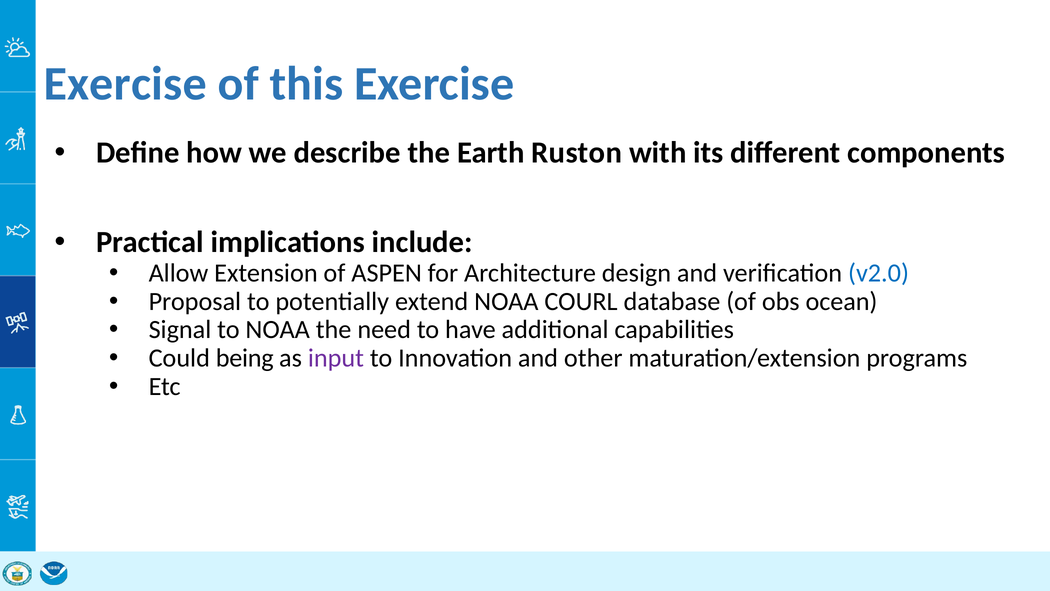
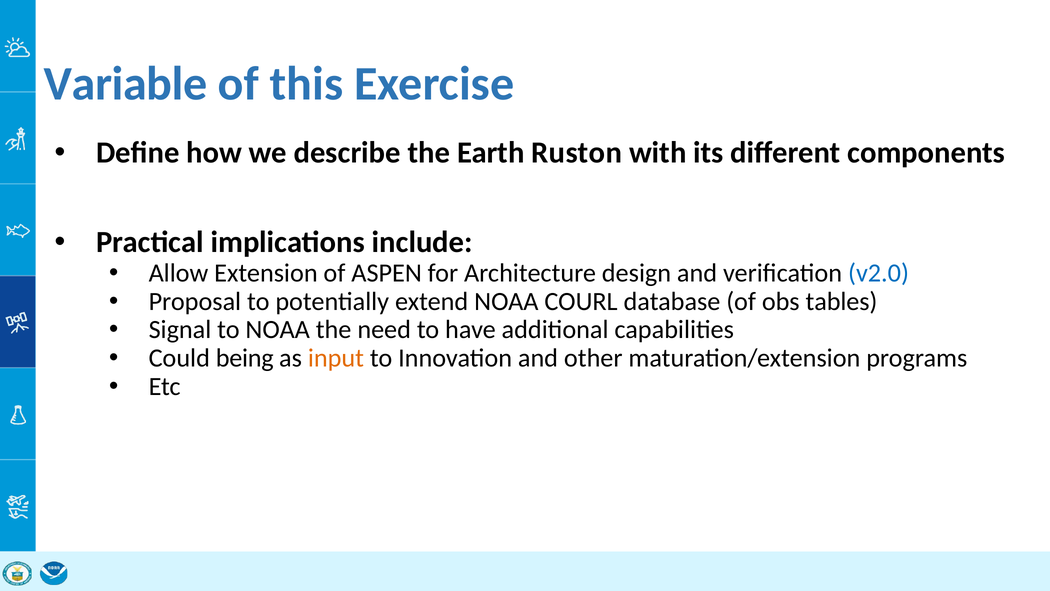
Exercise at (125, 84): Exercise -> Variable
ocean: ocean -> tables
input colour: purple -> orange
